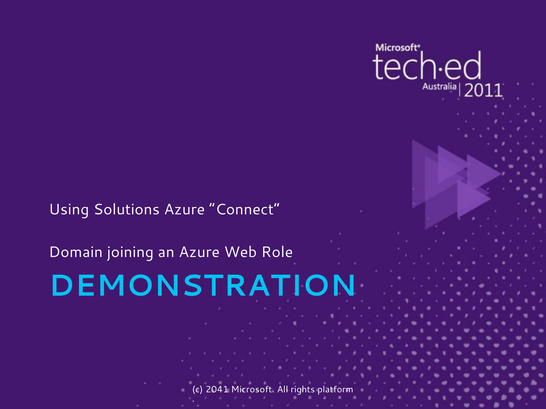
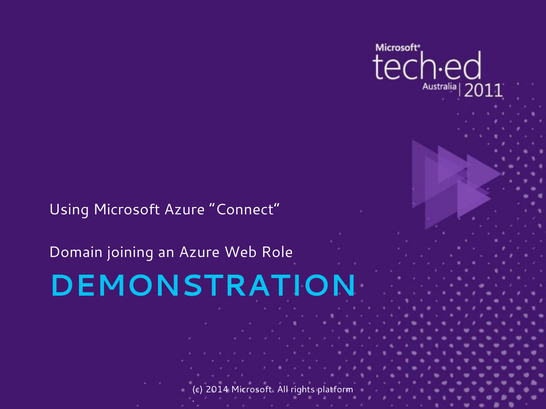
Using Solutions: Solutions -> Microsoft
2041: 2041 -> 2014
